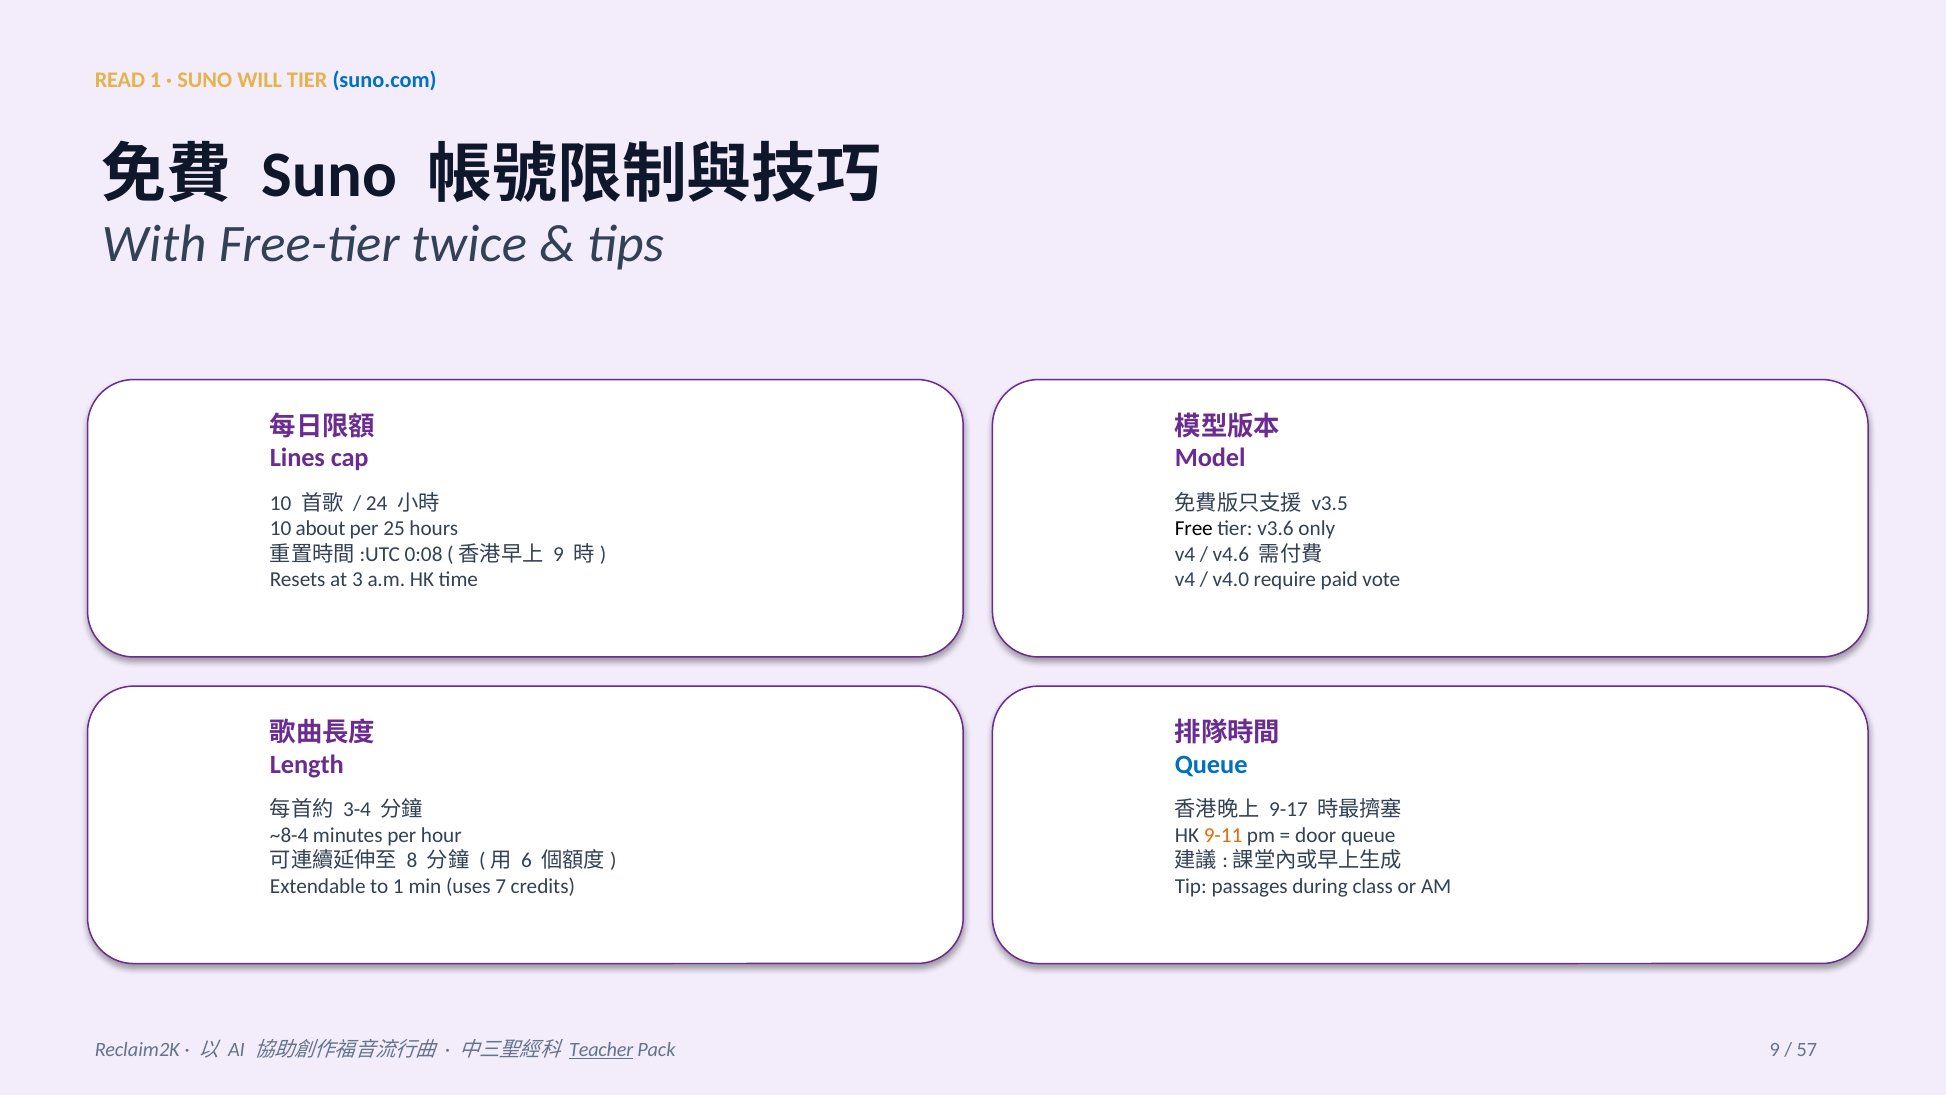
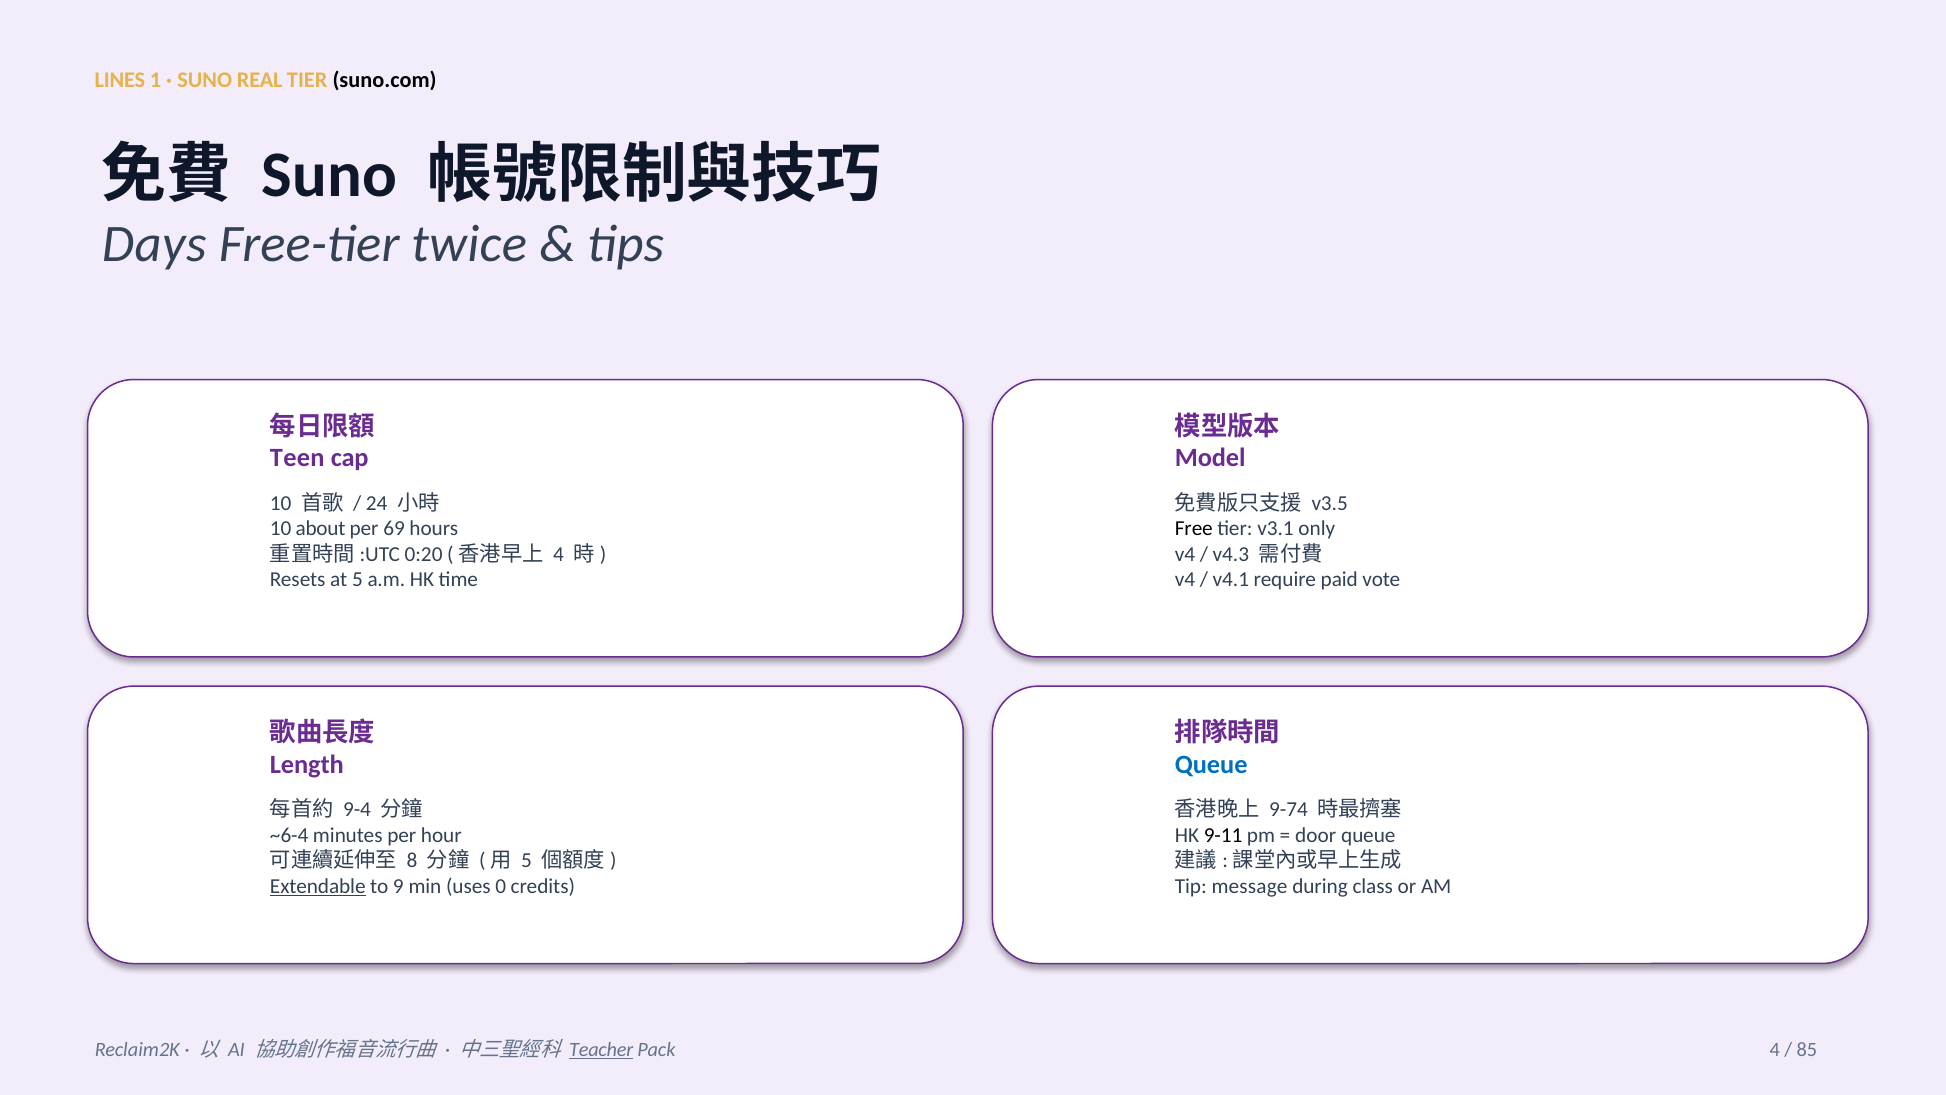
READ: READ -> LINES
WILL: WILL -> REAL
suno.com colour: blue -> black
With: With -> Days
Lines: Lines -> Teen
25: 25 -> 69
v3.6: v3.6 -> v3.1
0:08: 0:08 -> 0:20
9 at (559, 554): 9 -> 4
v4.6: v4.6 -> v4.3
at 3: 3 -> 5
v4.0: v4.0 -> v4.1
3-4: 3-4 -> 9-4
9-17: 9-17 -> 9-74
~8-4: ~8-4 -> ~6-4
9-11 colour: orange -> black
6 at (527, 861): 6 -> 5
Extendable underline: none -> present
to 1: 1 -> 9
7: 7 -> 0
passages: passages -> message
Pack 9: 9 -> 4
57: 57 -> 85
